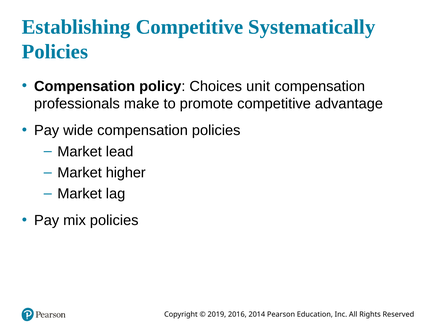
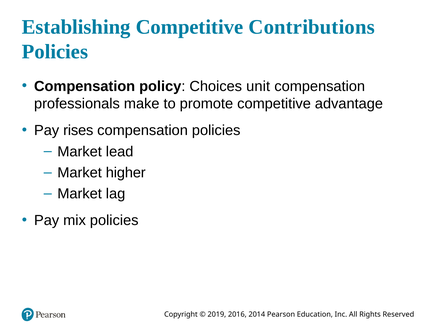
Systematically: Systematically -> Contributions
wide: wide -> rises
